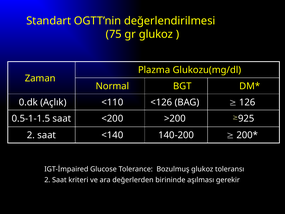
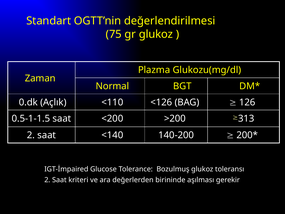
925: 925 -> 313
